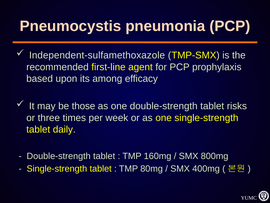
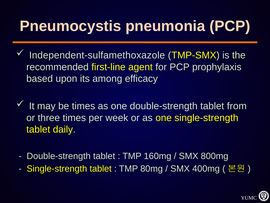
be those: those -> times
risks: risks -> from
